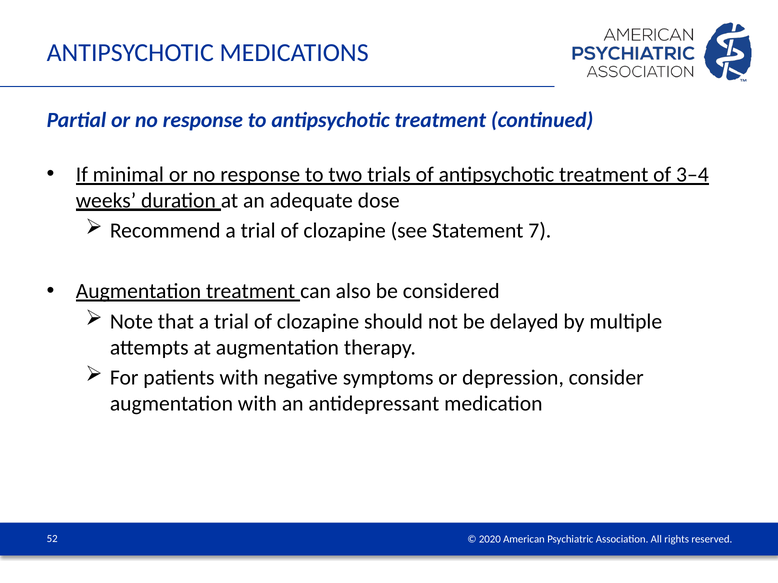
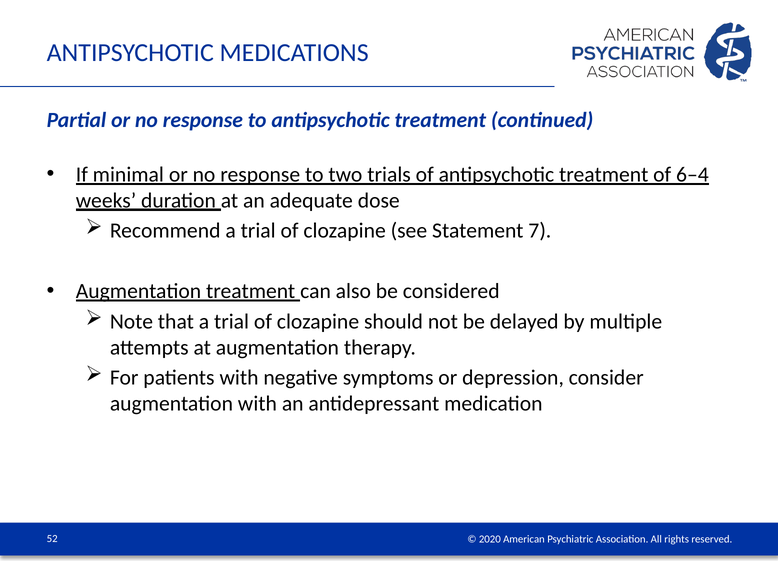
3–4: 3–4 -> 6–4
